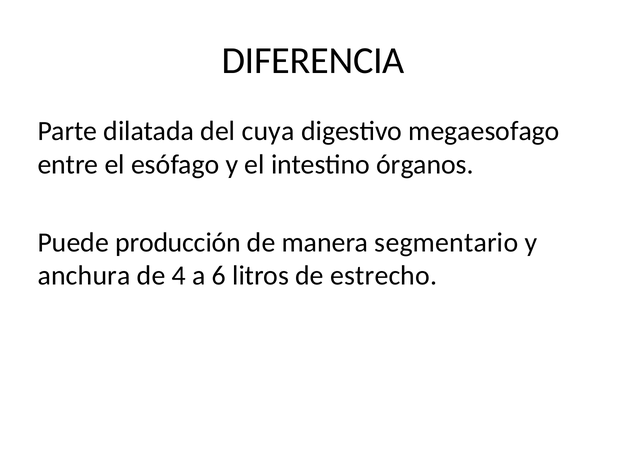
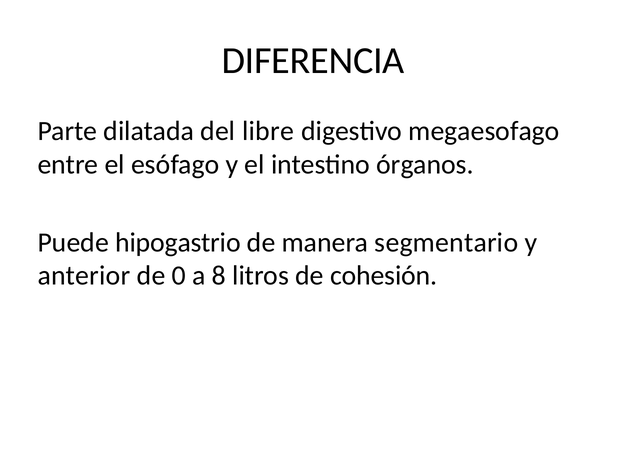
cuya: cuya -> libre
producción: producción -> hipogastrio
anchura: anchura -> anterior
4: 4 -> 0
6: 6 -> 8
estrecho: estrecho -> cohesión
